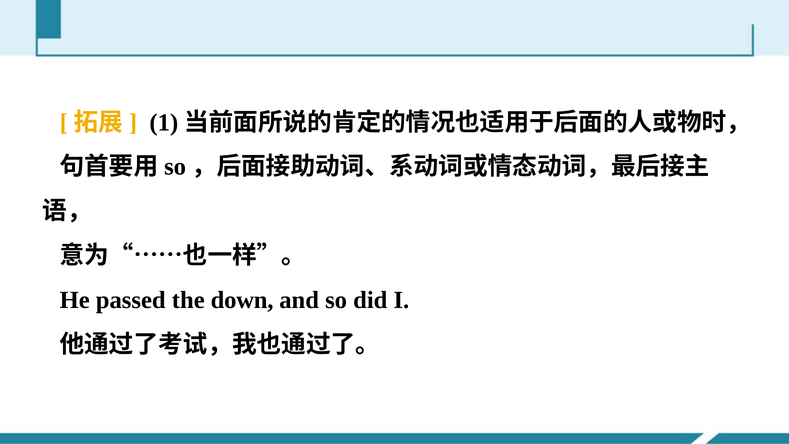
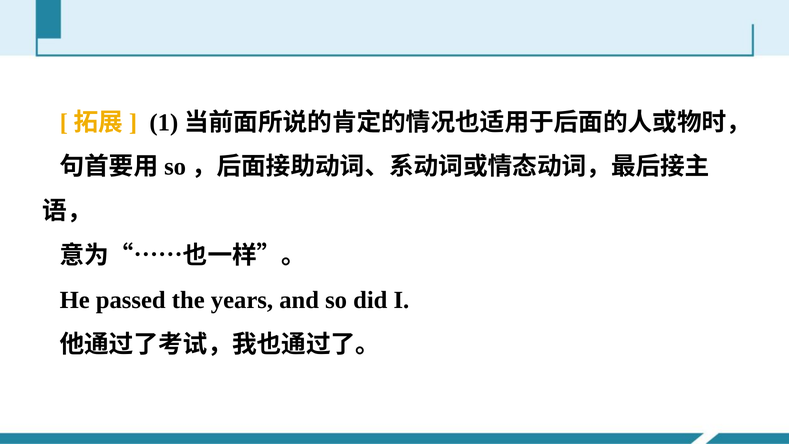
down: down -> years
